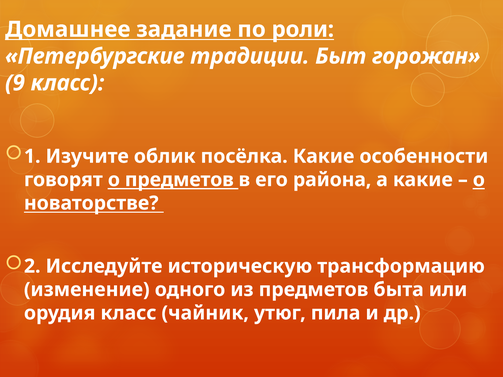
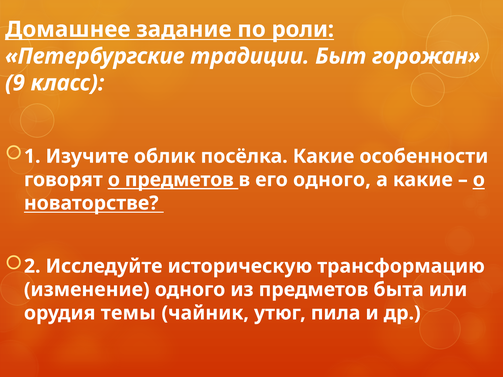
его района: района -> одного
орудия класс: класс -> темы
